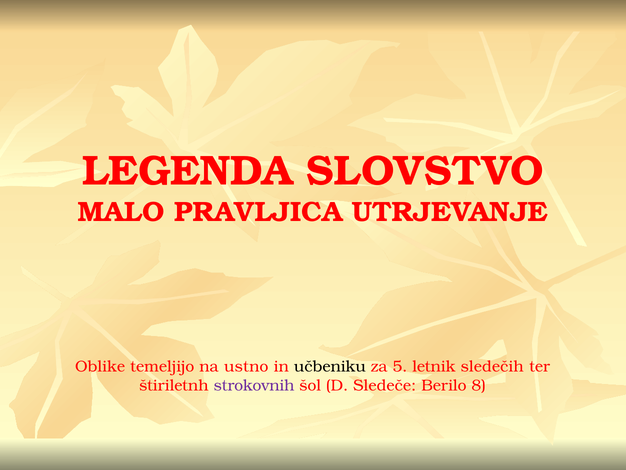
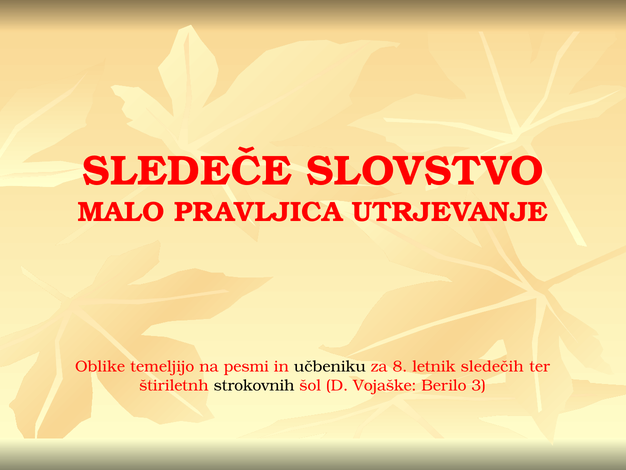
LEGENDA: LEGENDA -> SLEDEČE
ustno: ustno -> pesmi
5: 5 -> 8
strokovnih colour: purple -> black
Sledeče: Sledeče -> Vojaške
8: 8 -> 3
